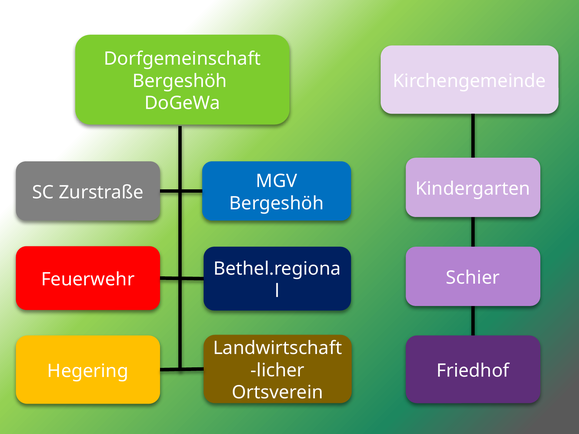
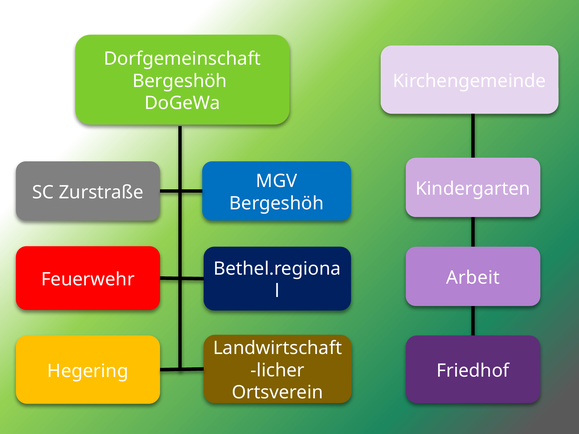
Schier: Schier -> Arbeit
